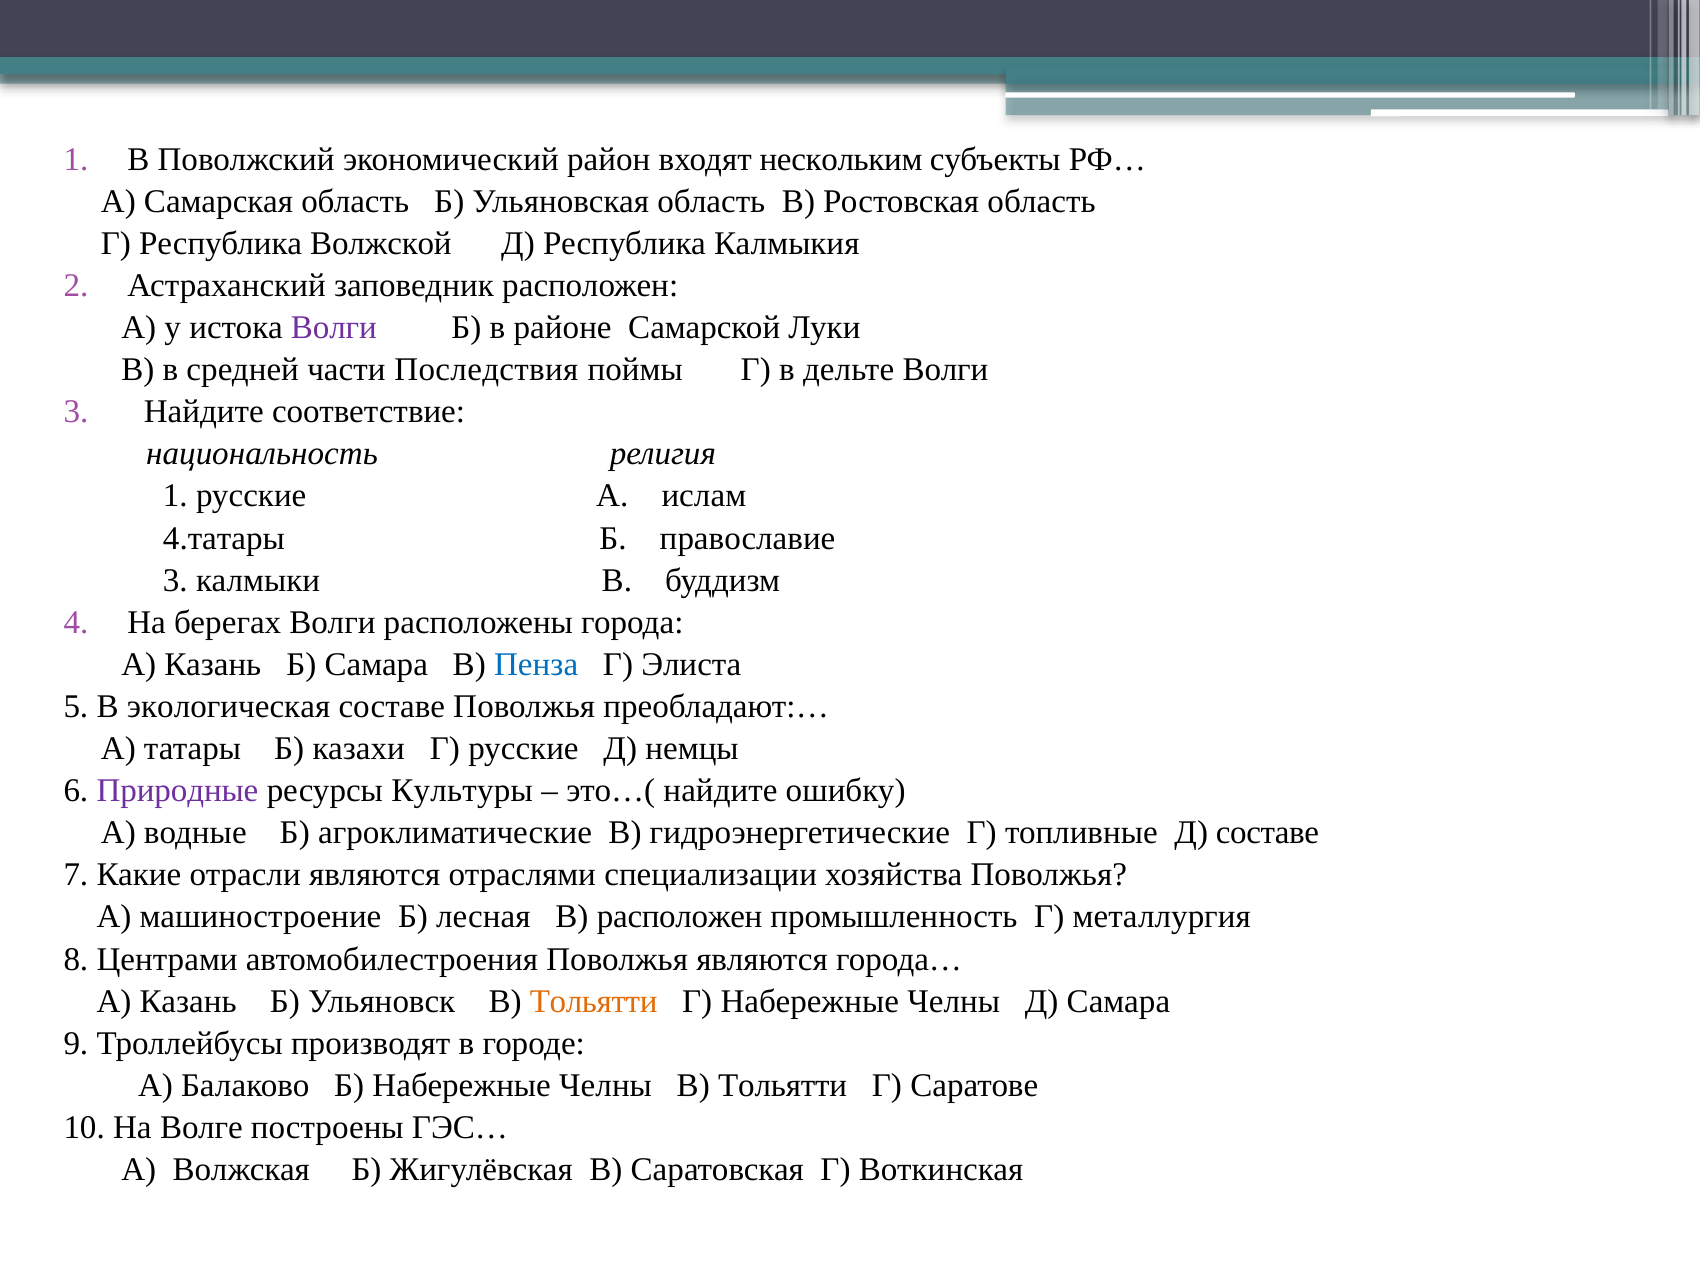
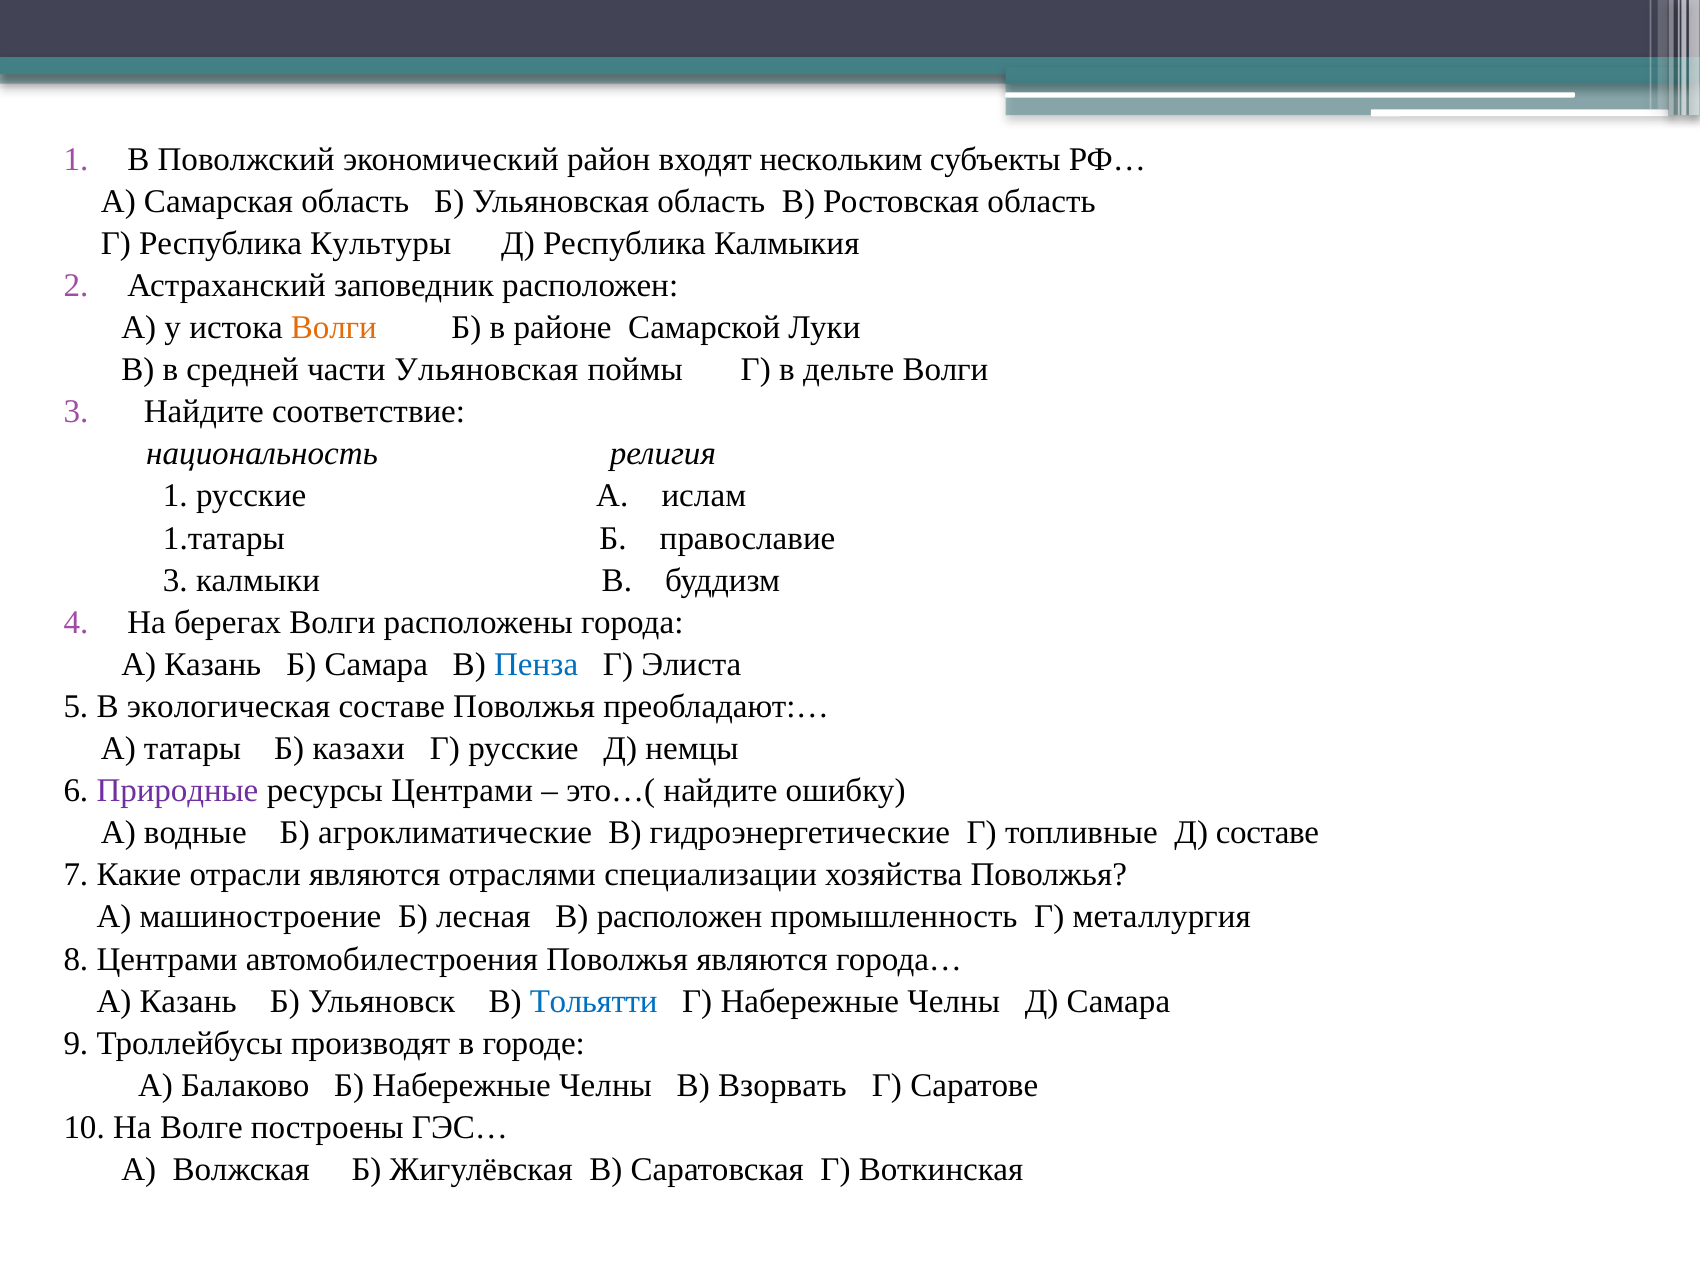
Волжской: Волжской -> Культуры
Волги at (334, 328) colour: purple -> orange
части Последствия: Последствия -> Ульяновская
4.татары: 4.татары -> 1.татары
ресурсы Культуры: Культуры -> Центрами
Тольятти at (594, 1001) colour: orange -> blue
Челны В Тольятти: Тольятти -> Взорвать
